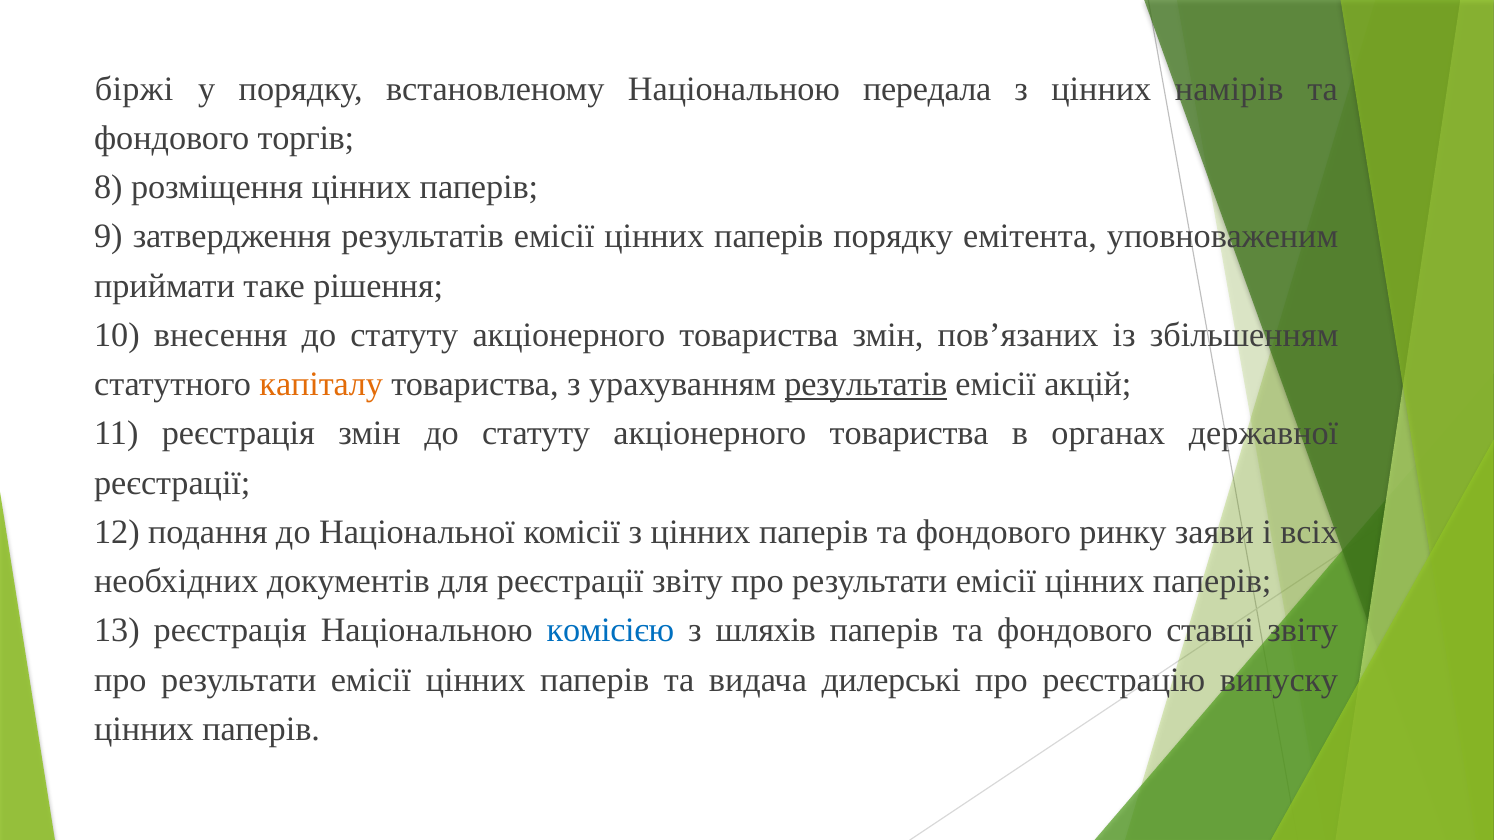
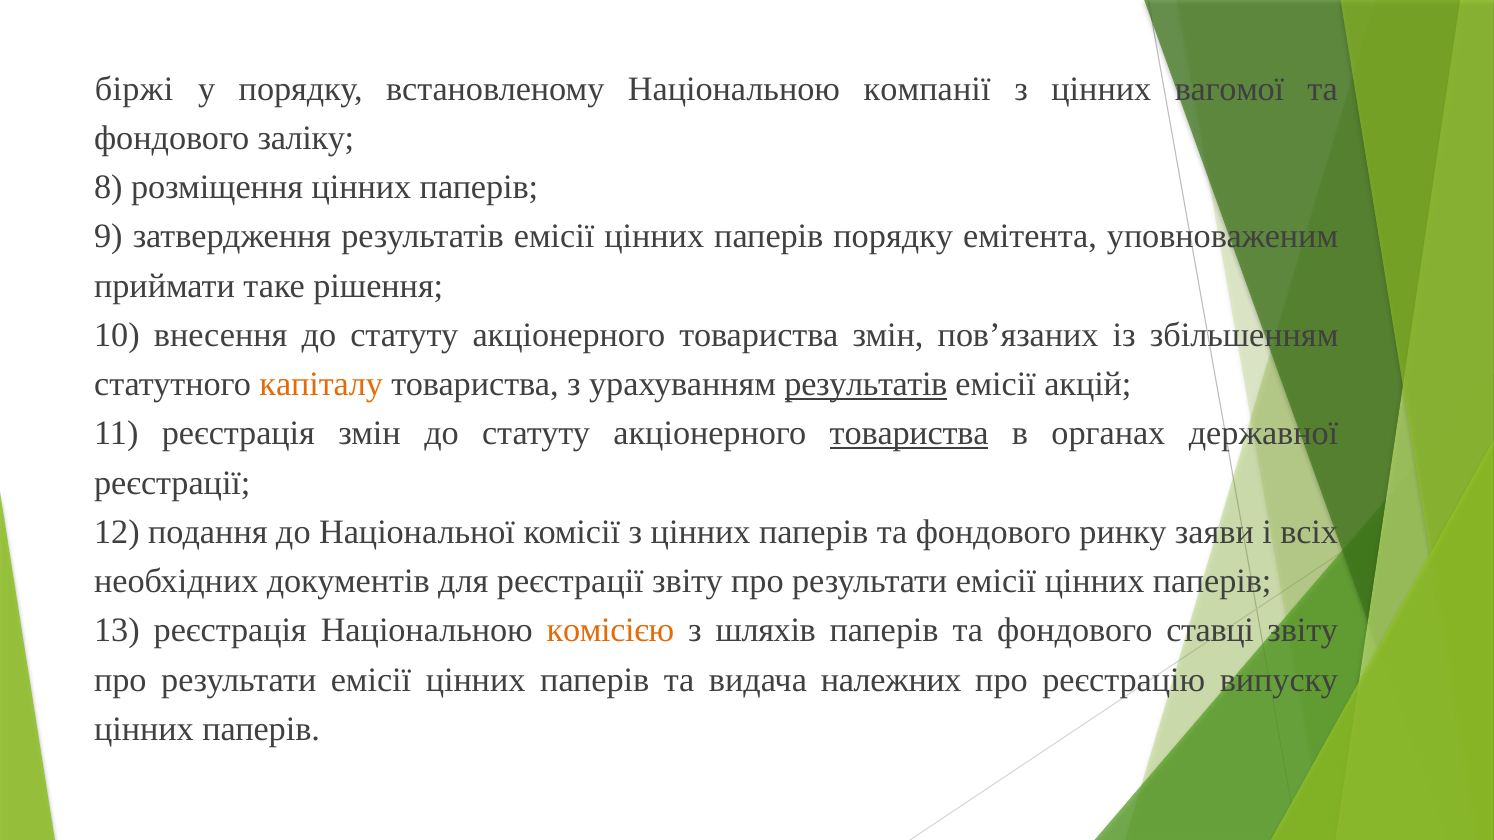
передала: передала -> компанії
намірів: намірів -> вагомої
торгів: торгів -> заліку
товариства at (909, 434) underline: none -> present
комісією colour: blue -> orange
дилерські: дилерські -> належних
